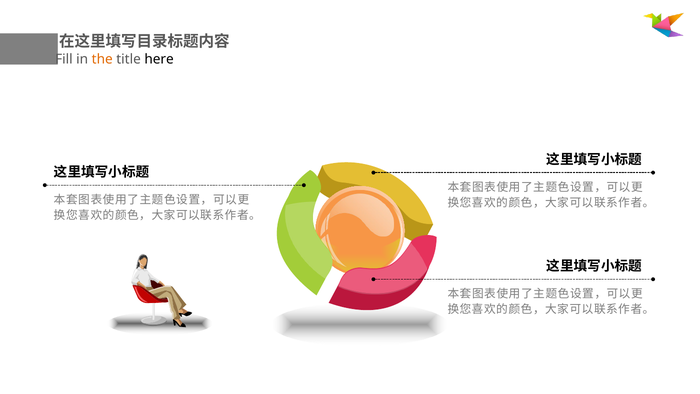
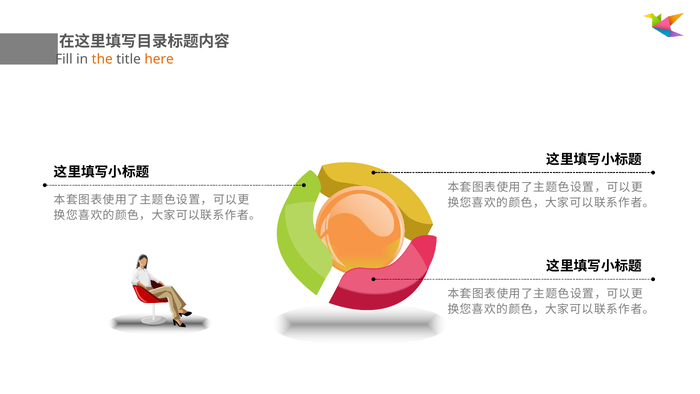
here colour: black -> orange
